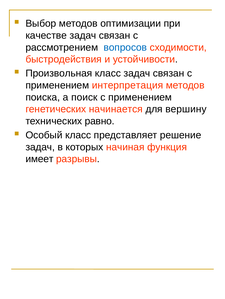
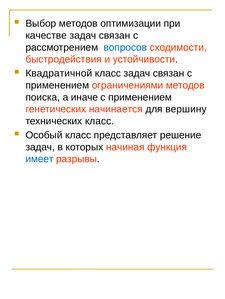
Произвольная: Произвольная -> Квадратичной
интерпретация: интерпретация -> ограничениями
поиск: поиск -> иначе
технических равно: равно -> класс
имеет colour: black -> blue
